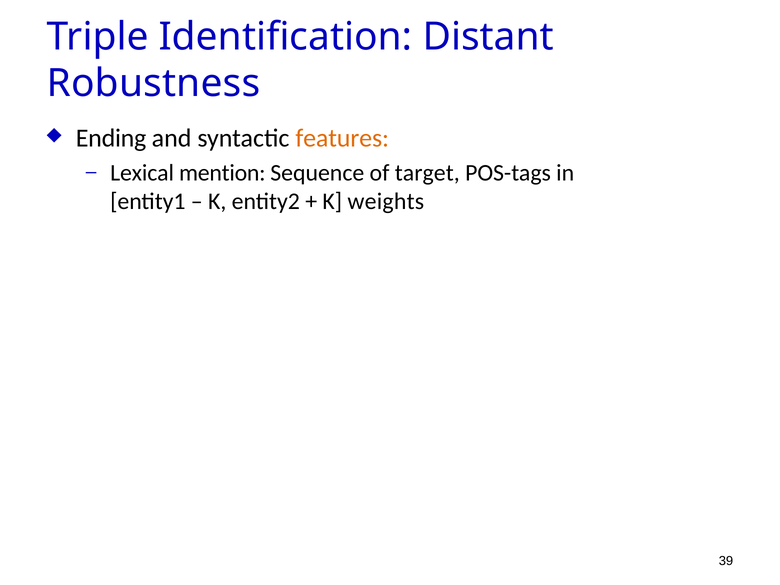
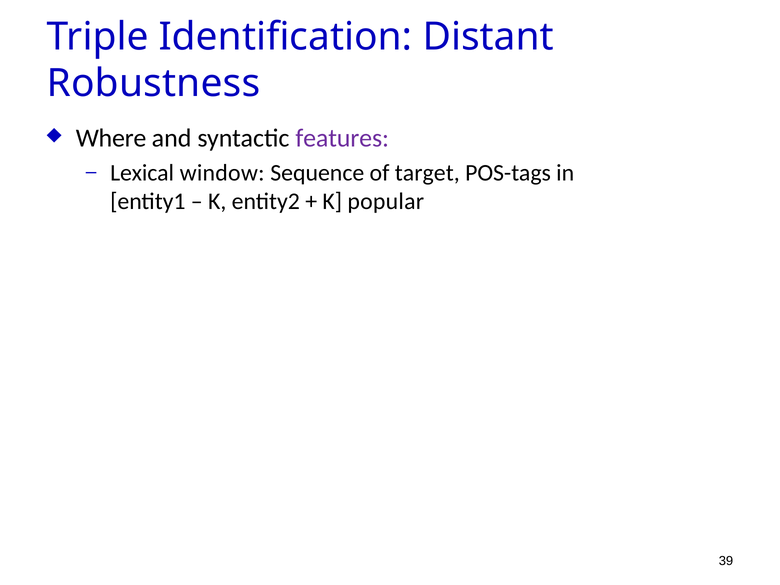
Ending: Ending -> Where
features colour: orange -> purple
mention: mention -> window
weights: weights -> popular
